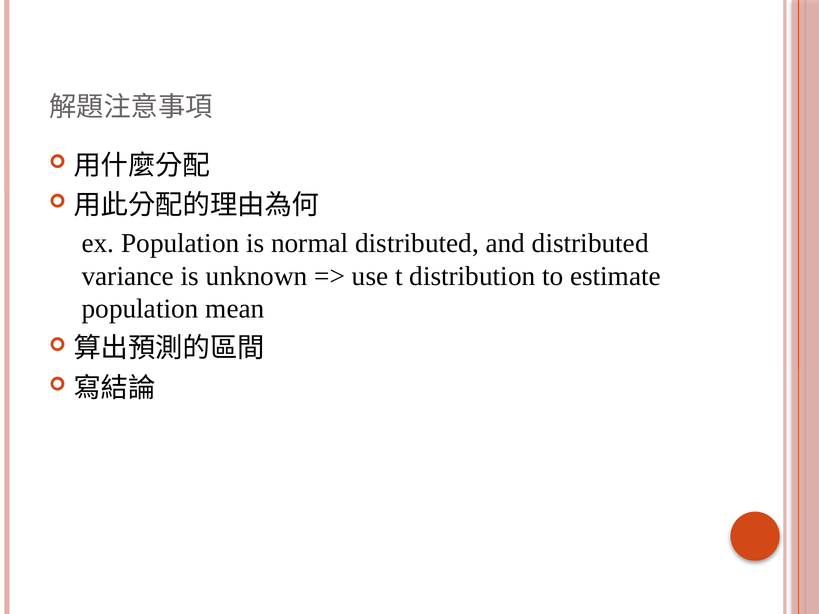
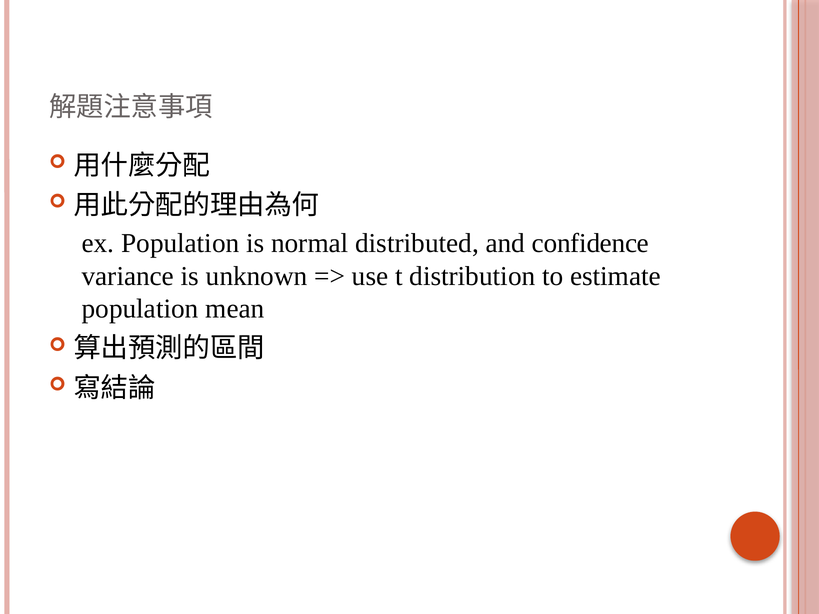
and distributed: distributed -> confidence
